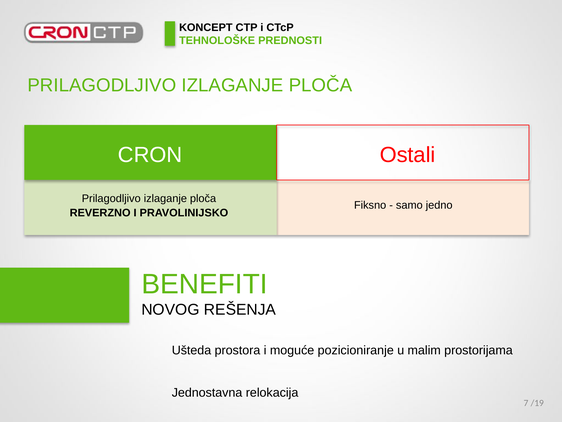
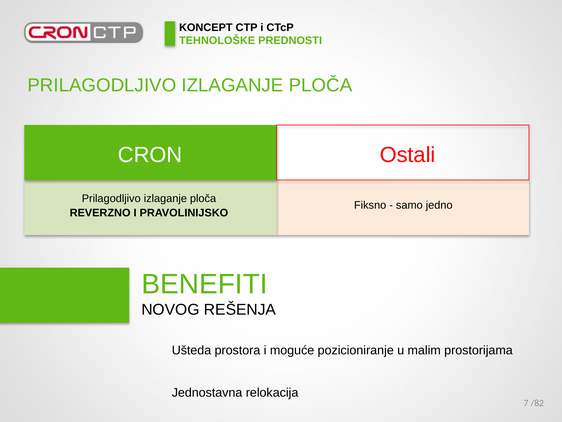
/19: /19 -> /82
